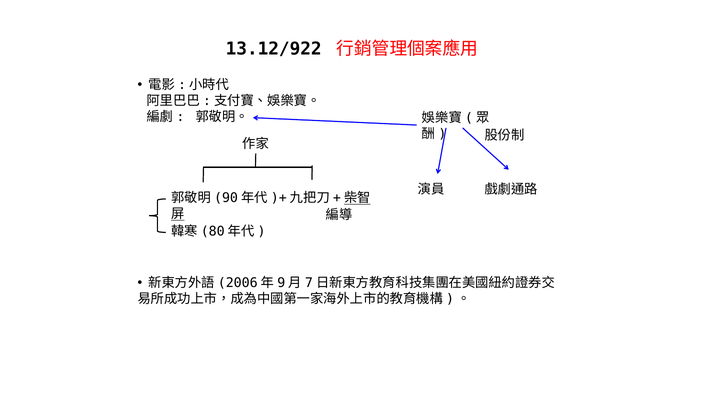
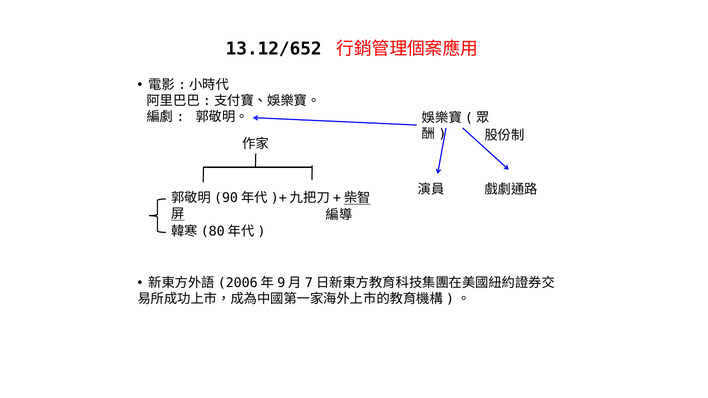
13.12/922: 13.12/922 -> 13.12/652
